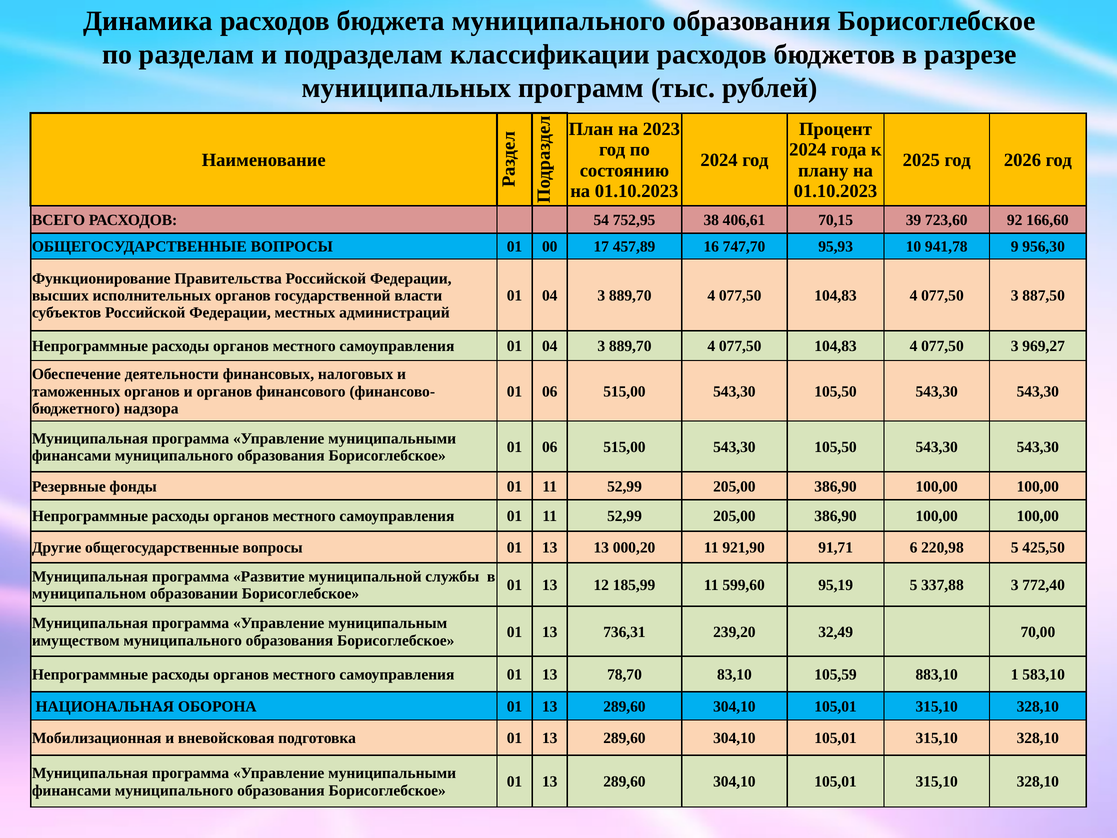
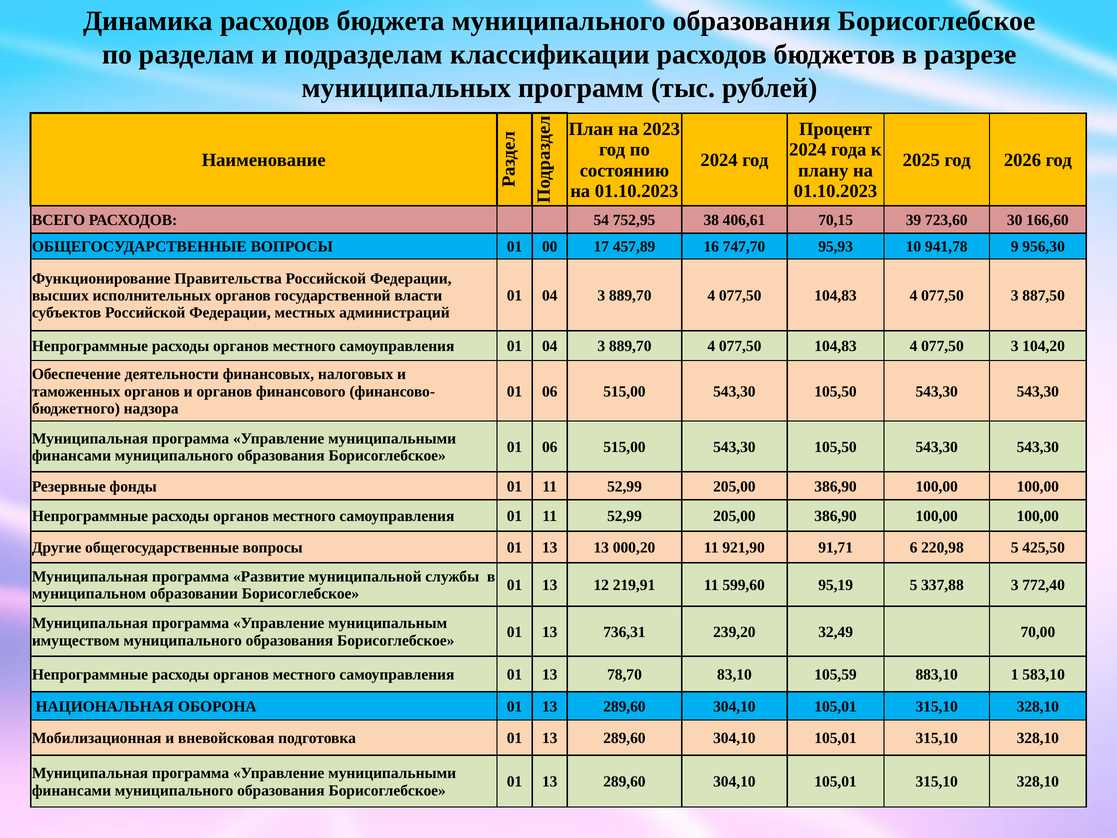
92: 92 -> 30
969,27: 969,27 -> 104,20
185,99: 185,99 -> 219,91
